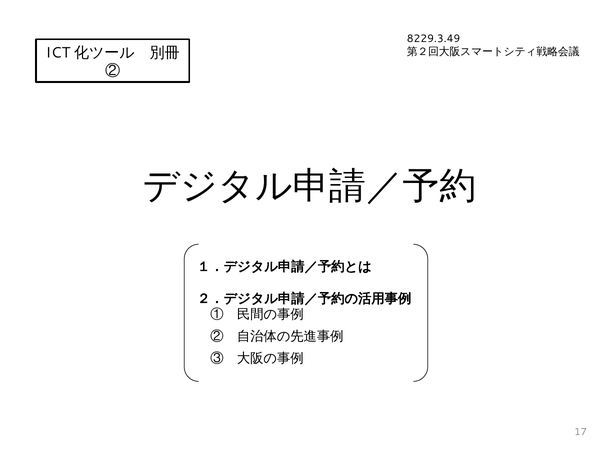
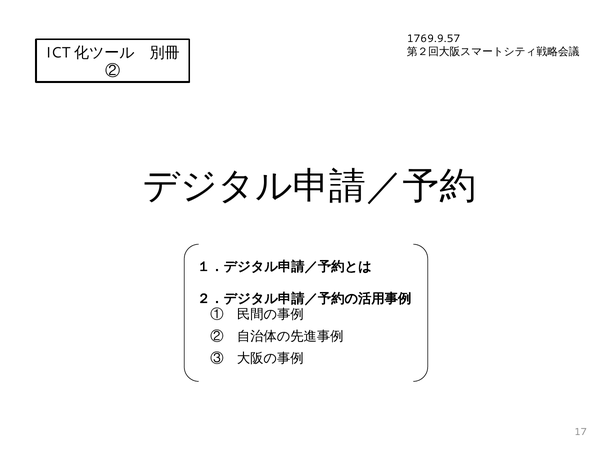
8229.3.49: 8229.3.49 -> 1769.9.57
